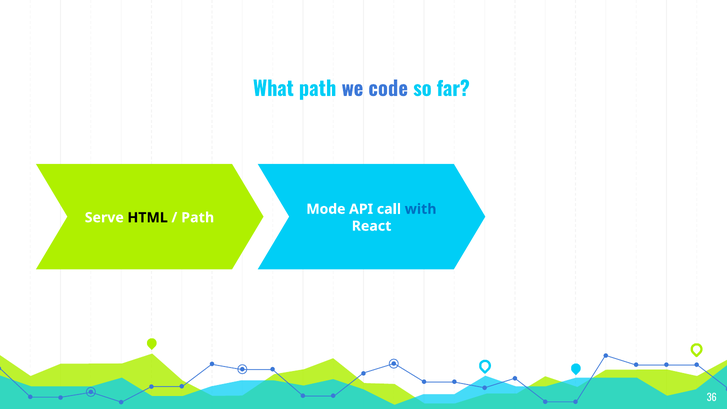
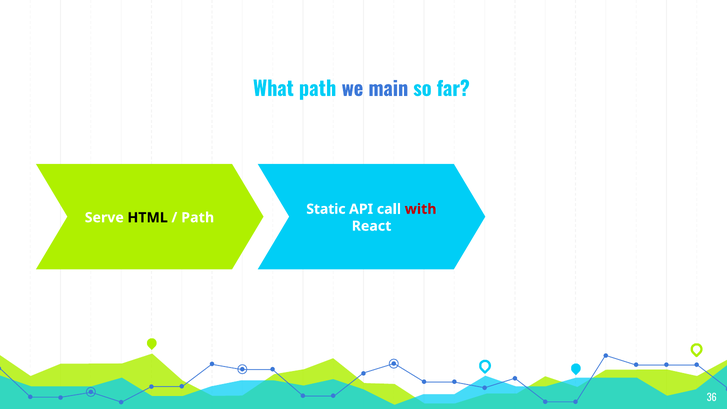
code: code -> main
Mode: Mode -> Static
with colour: blue -> red
